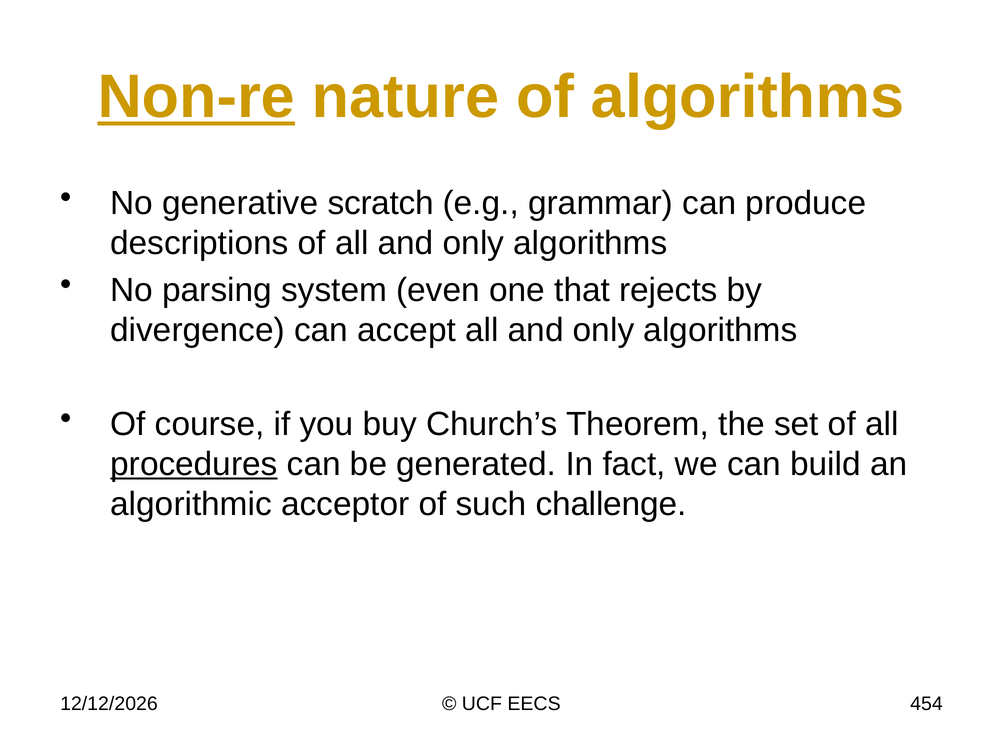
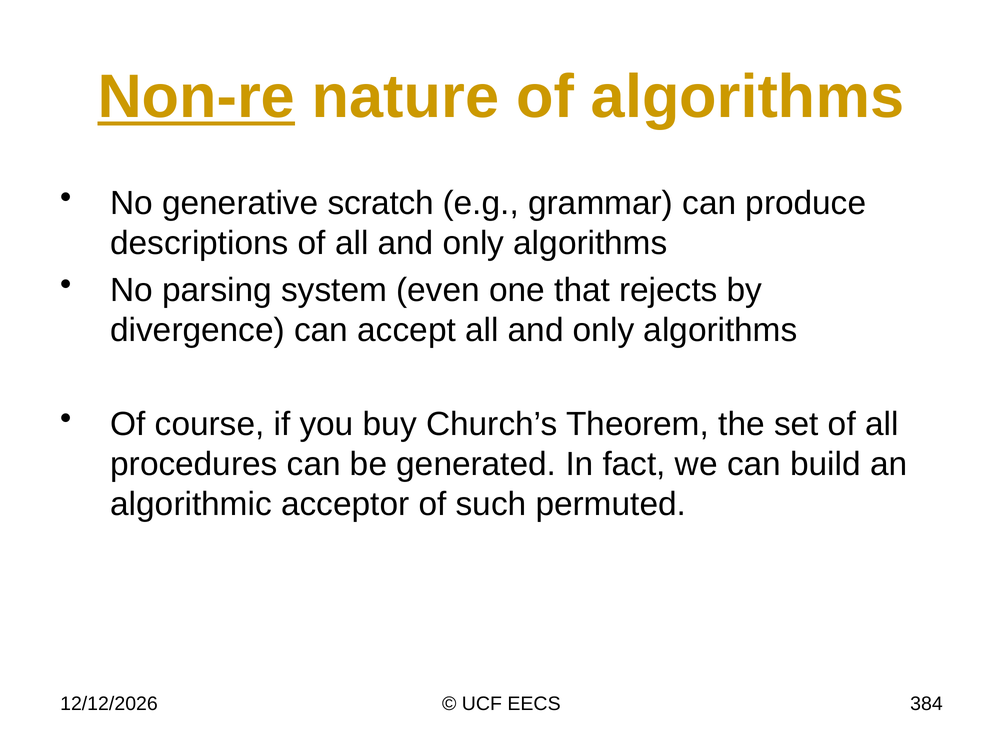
procedures underline: present -> none
challenge: challenge -> permuted
454: 454 -> 384
